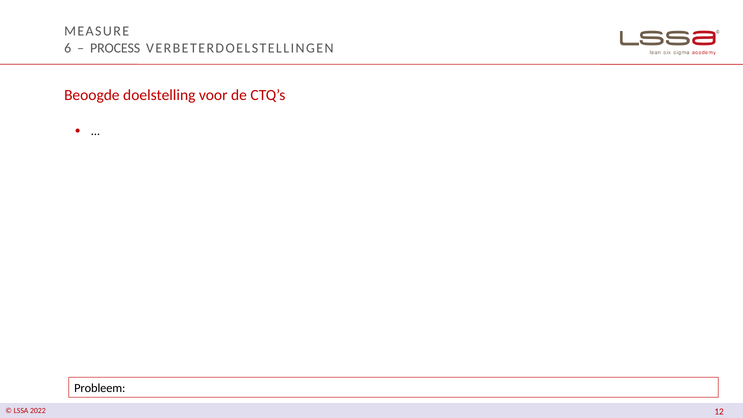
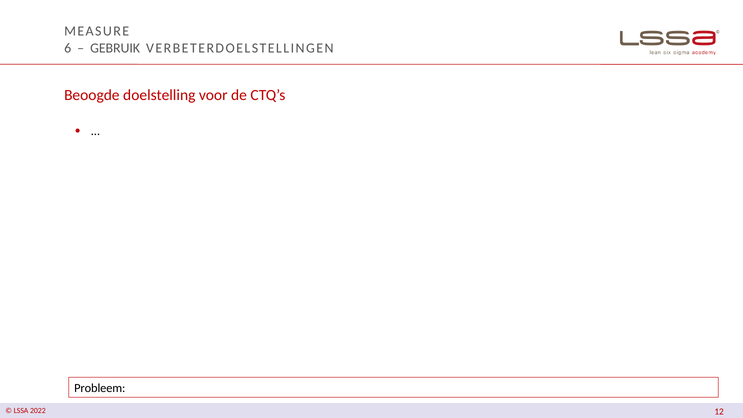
PROCESS: PROCESS -> GEBRUIK
